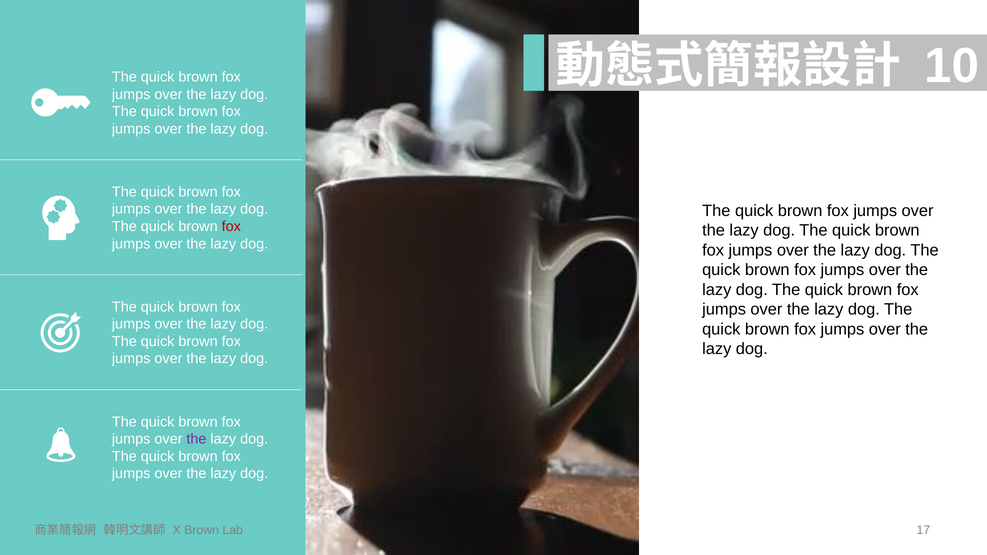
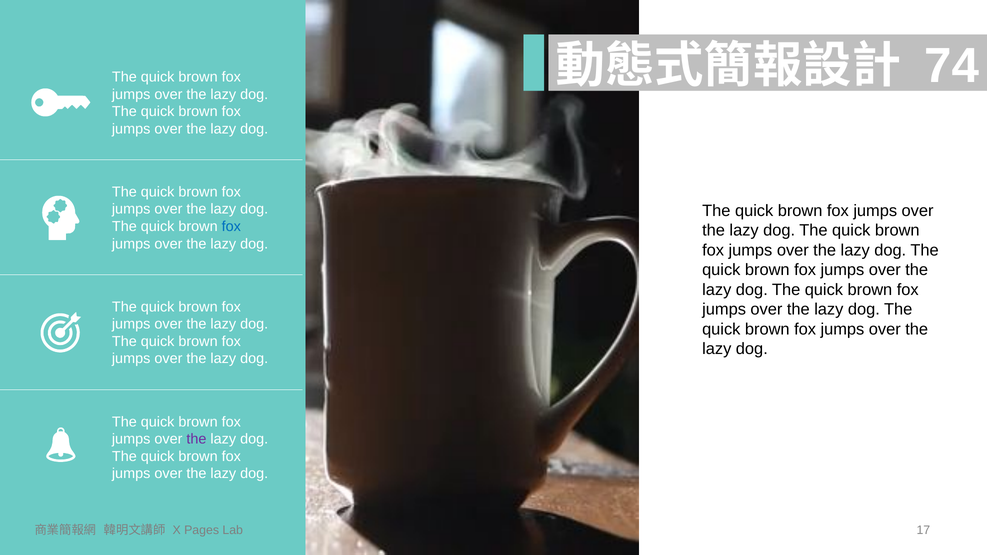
10: 10 -> 74
fox at (231, 227) colour: red -> blue
X Brown: Brown -> Pages
